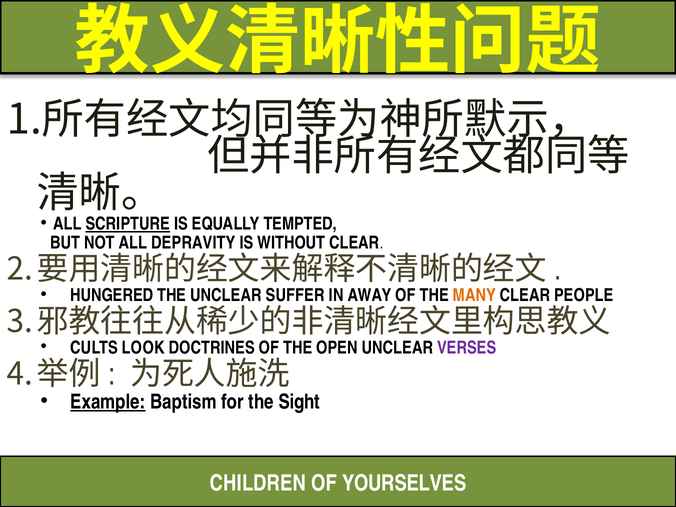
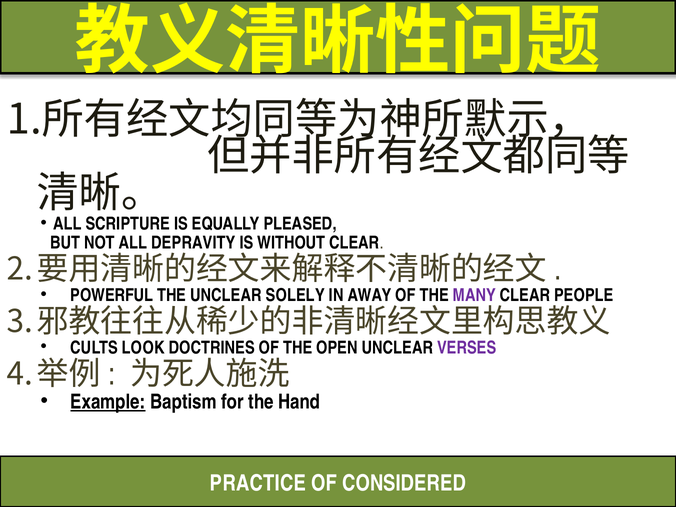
SCRIPTURE underline: present -> none
TEMPTED: TEMPTED -> PLEASED
HUNGERED: HUNGERED -> POWERFUL
SUFFER: SUFFER -> SOLELY
MANY colour: orange -> purple
Sight: Sight -> Hand
CHILDREN: CHILDREN -> PRACTICE
YOURSELVES: YOURSELVES -> CONSIDERED
